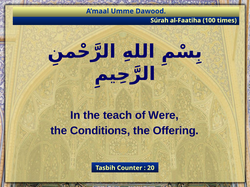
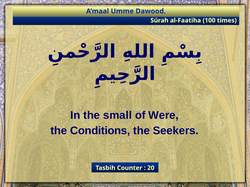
teach: teach -> small
Offering: Offering -> Seekers
